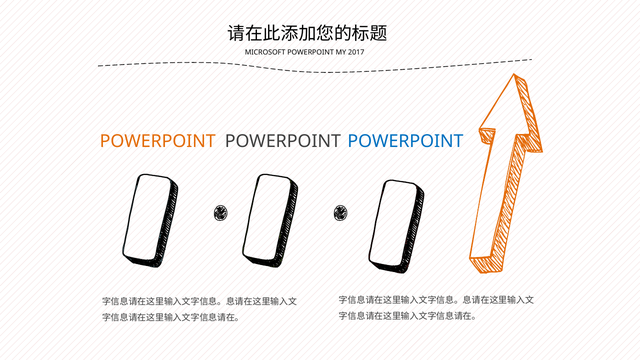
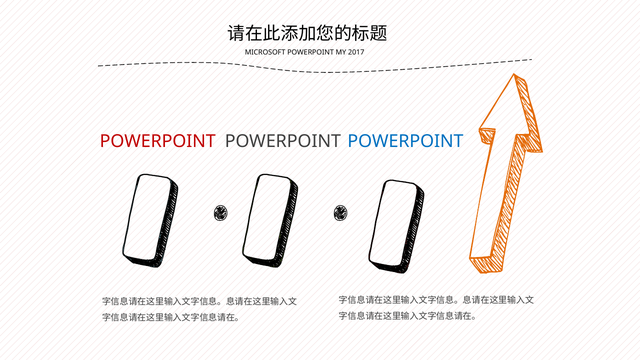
POWERPOINT at (158, 141) colour: orange -> red
